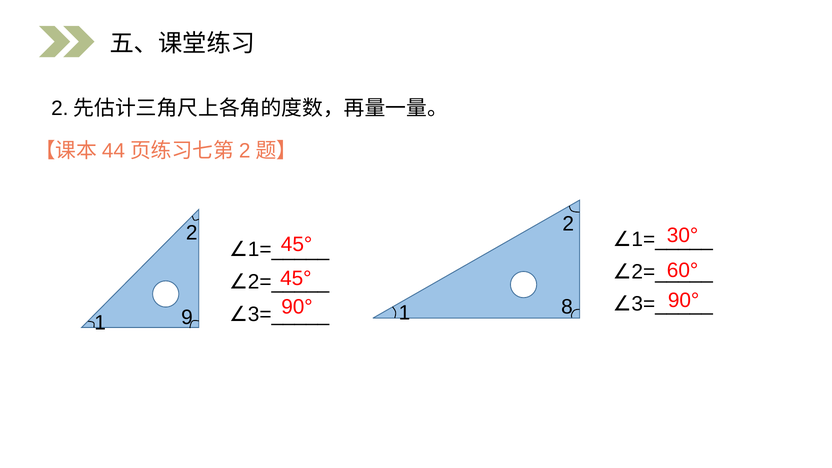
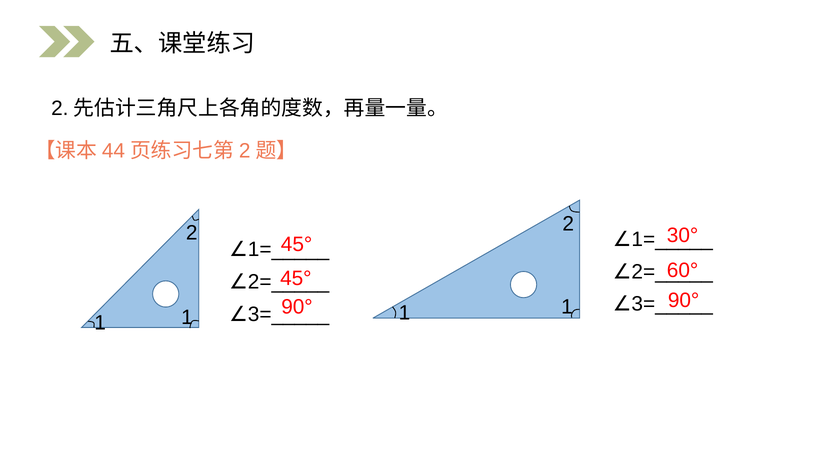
8 at (567, 307): 8 -> 1
9 at (187, 317): 9 -> 1
